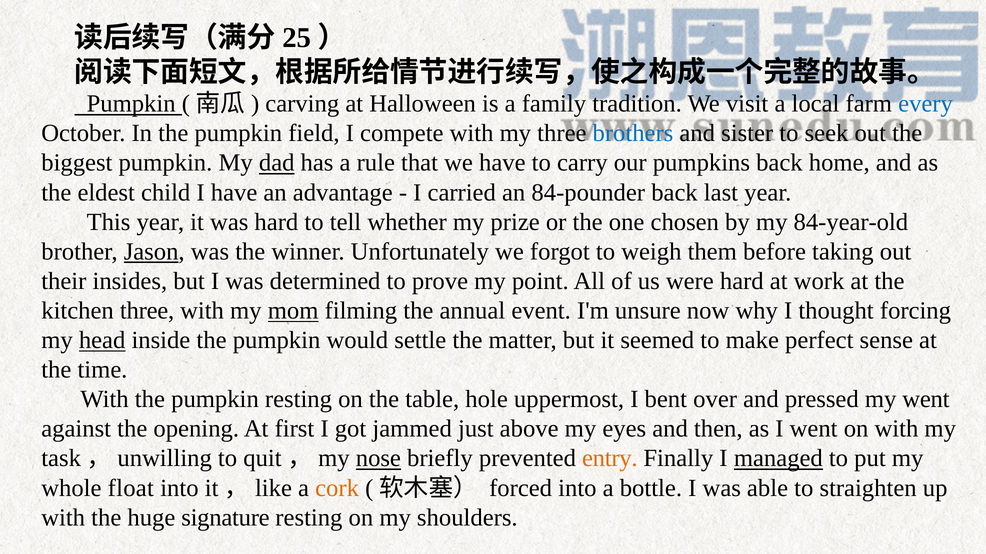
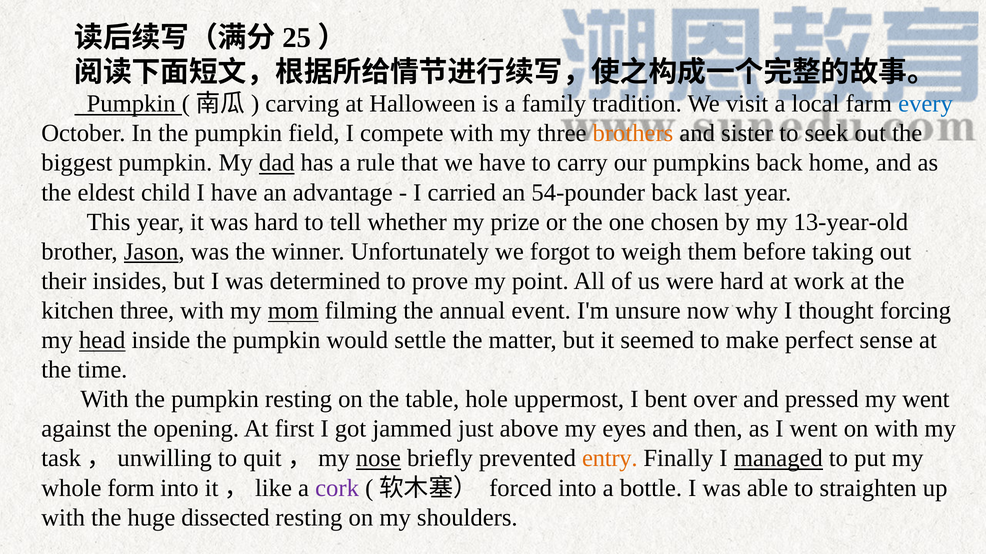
brothers colour: blue -> orange
84-pounder: 84-pounder -> 54-pounder
84-year-old: 84-year-old -> 13-year-old
float: float -> form
cork colour: orange -> purple
signature: signature -> dissected
